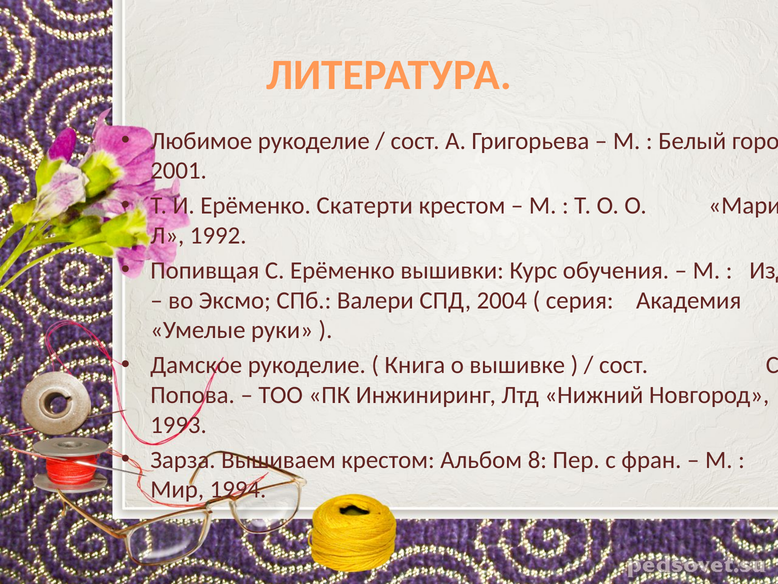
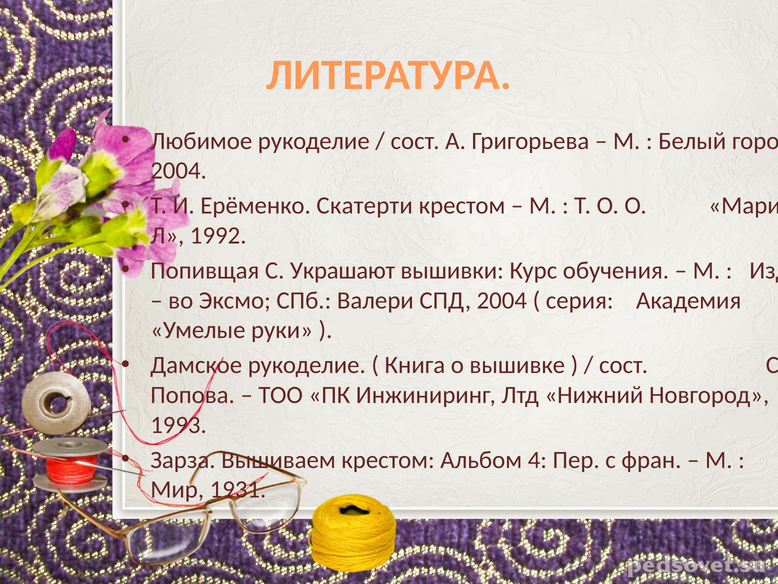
2001 at (179, 171): 2001 -> 2004
С Ерёменко: Ерёменко -> Украшают
8: 8 -> 4
1994: 1994 -> 1931
